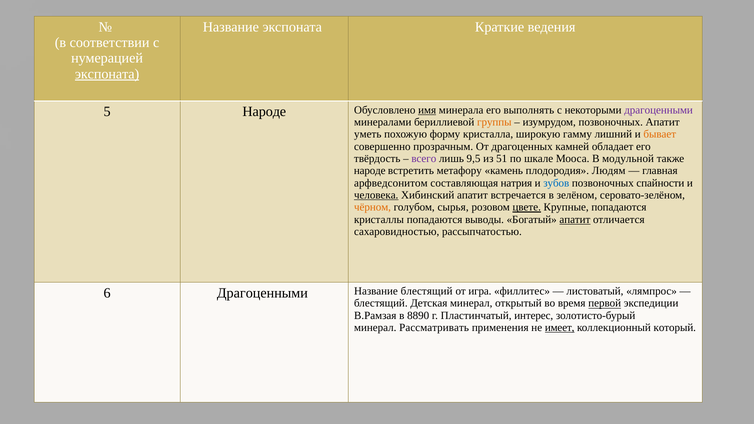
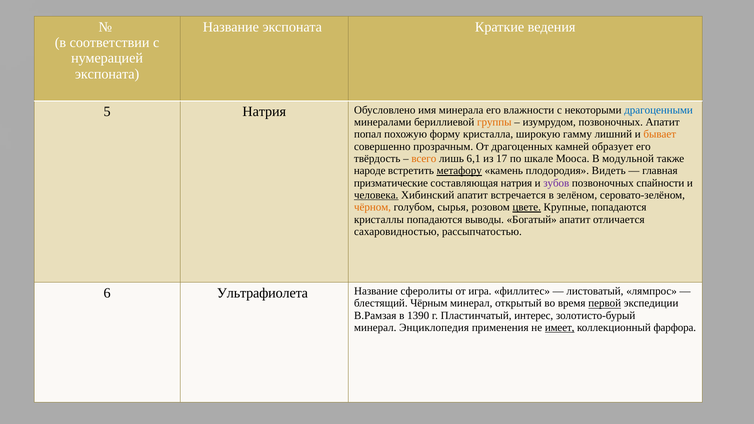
экспоната at (107, 74) underline: present -> none
5 Народе: Народе -> Натрия
имя underline: present -> none
выполнять: выполнять -> влажности
драгоценными at (659, 110) colour: purple -> blue
уметь: уметь -> попал
обладает: обладает -> образует
всего colour: purple -> orange
9,5: 9,5 -> 6,1
51: 51 -> 17
метафору underline: none -> present
Людям: Людям -> Видеть
арфведсонитом: арфведсонитом -> призматические
зубов colour: blue -> purple
апатит at (575, 219) underline: present -> none
6 Драгоценными: Драгоценными -> Ультрафиолета
Название блестящий: блестящий -> сферолиты
Детская: Детская -> Чёрным
8890: 8890 -> 1390
Рассматривать: Рассматривать -> Энциклопедия
который: который -> фарфора
